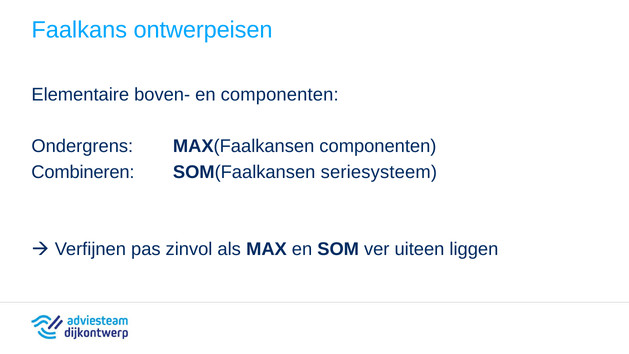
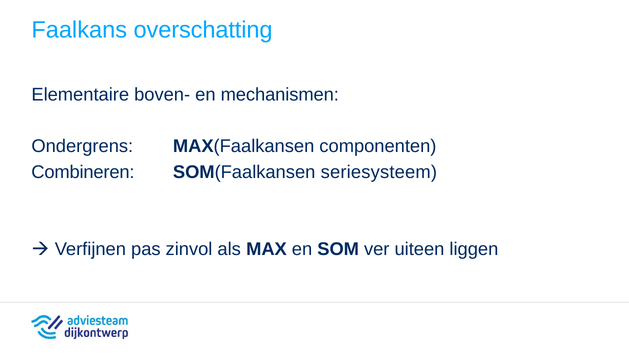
ontwerpeisen: ontwerpeisen -> overschatting
en componenten: componenten -> mechanismen
